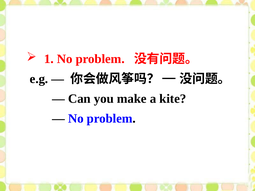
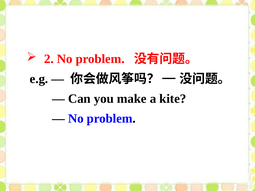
1: 1 -> 2
